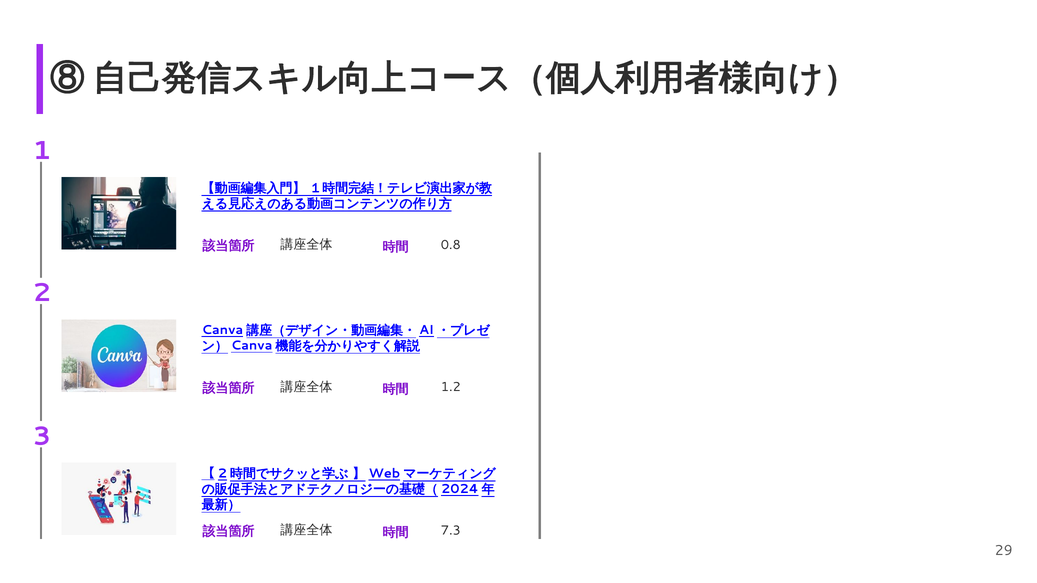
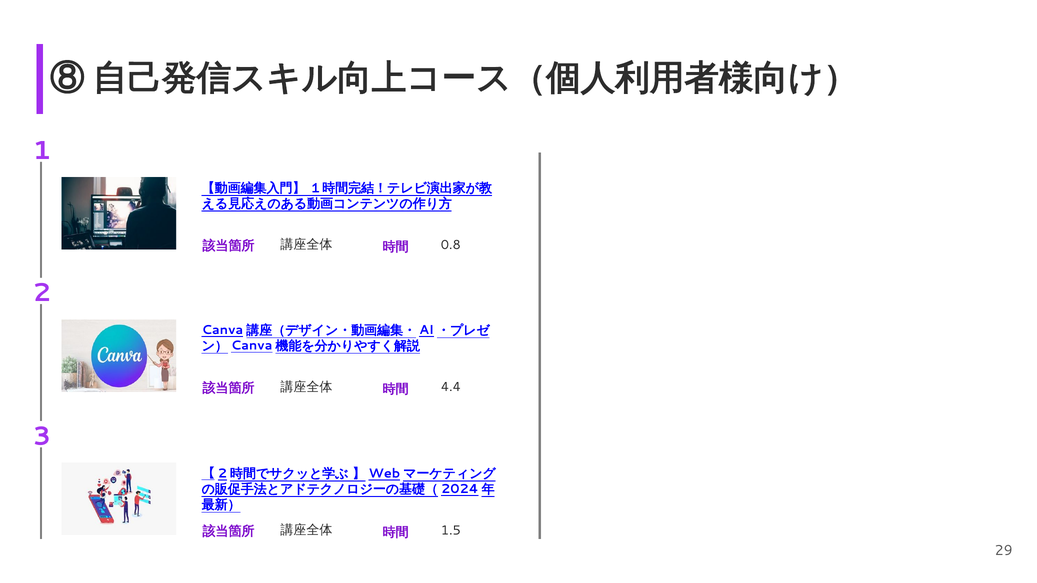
1.2: 1.2 -> 4.4
7.3: 7.3 -> 1.5
